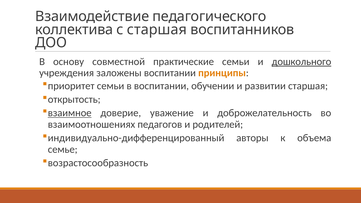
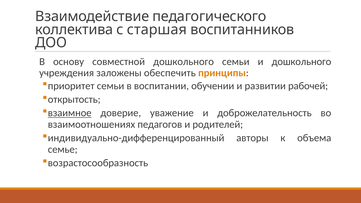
совместной практические: практические -> дошкольного
дошкольного at (301, 62) underline: present -> none
заложены воспитании: воспитании -> обеспечить
развитии старшая: старшая -> рабочей
